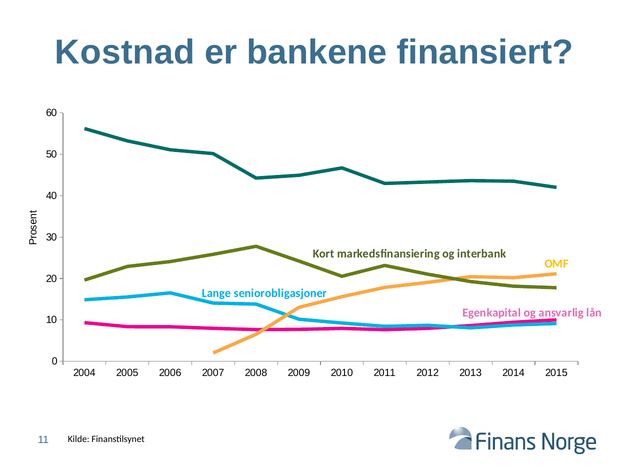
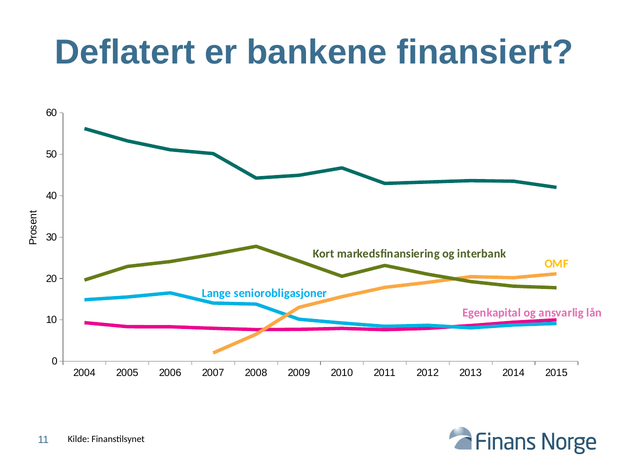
Kostnad: Kostnad -> Deflatert
